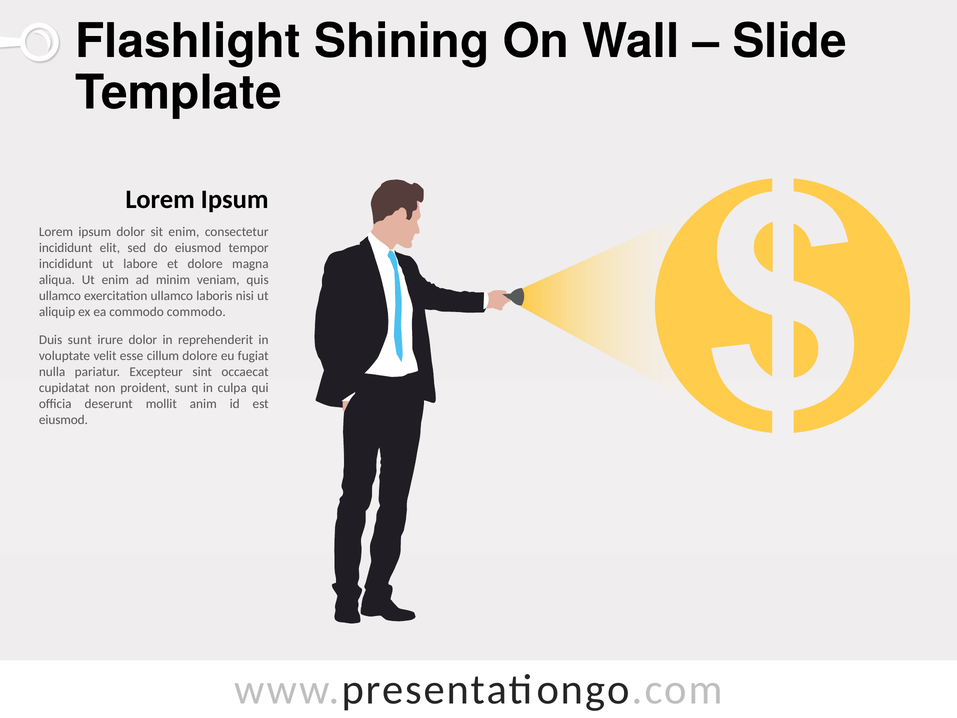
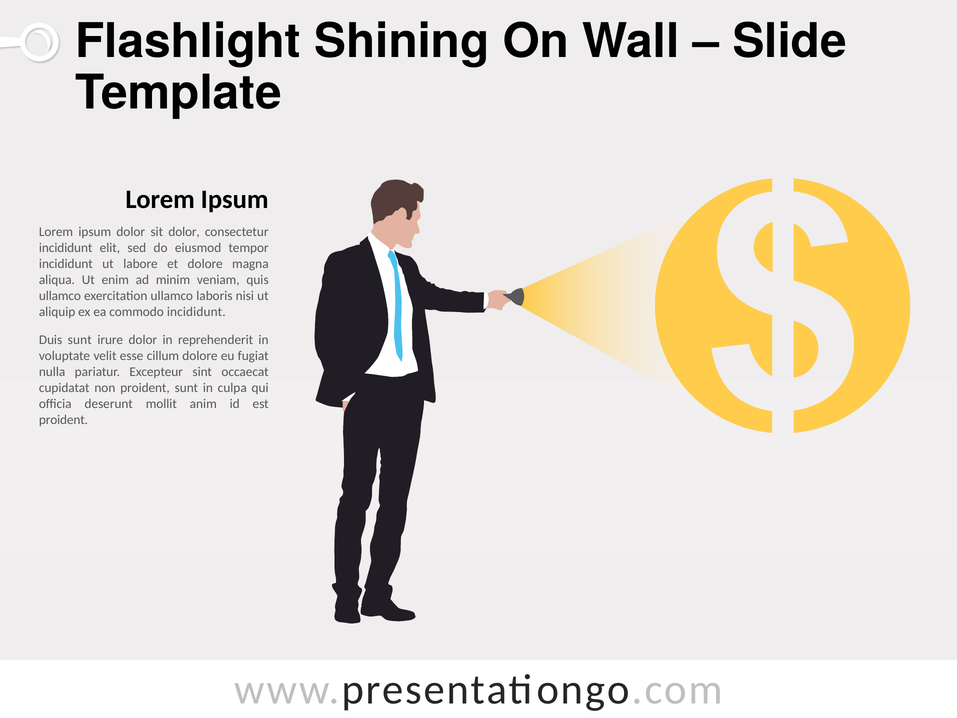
sit enim: enim -> dolor
commodo commodo: commodo -> incididunt
eiusmod at (63, 419): eiusmod -> proident
